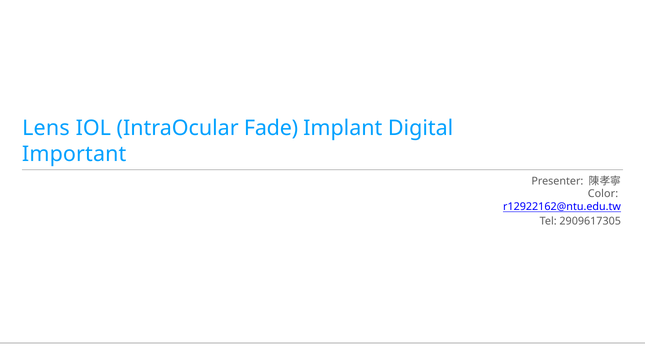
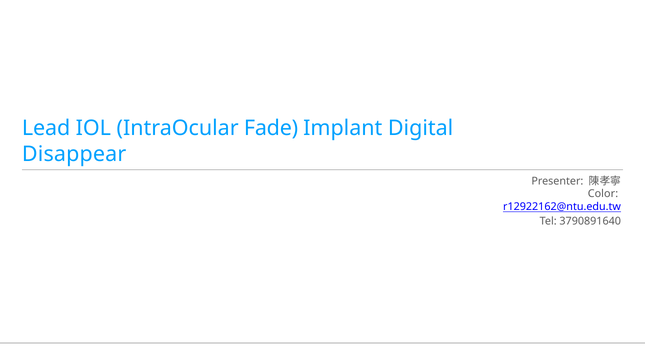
Lens: Lens -> Lead
Important: Important -> Disappear
2909617305: 2909617305 -> 3790891640
